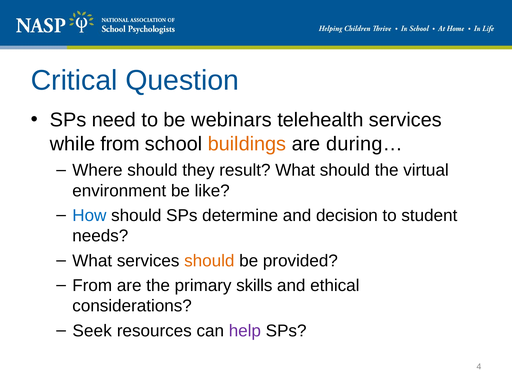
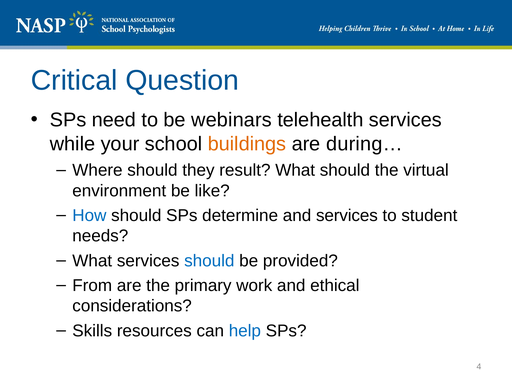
while from: from -> your
and decision: decision -> services
should at (209, 261) colour: orange -> blue
skills: skills -> work
Seek: Seek -> Skills
help colour: purple -> blue
